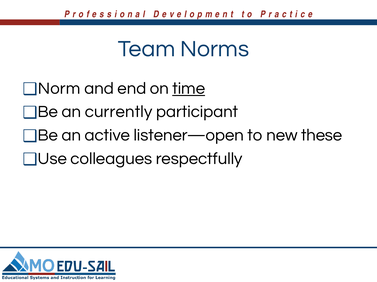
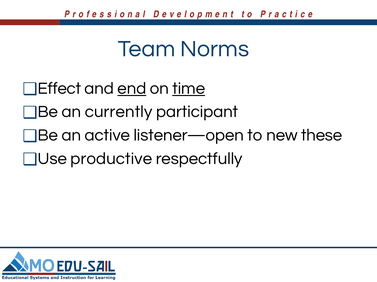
Norm: Norm -> Effect
end underline: none -> present
colleagues: colleagues -> productive
